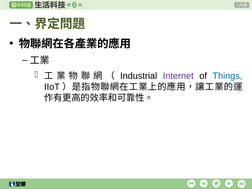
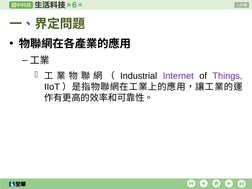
Things colour: blue -> purple
